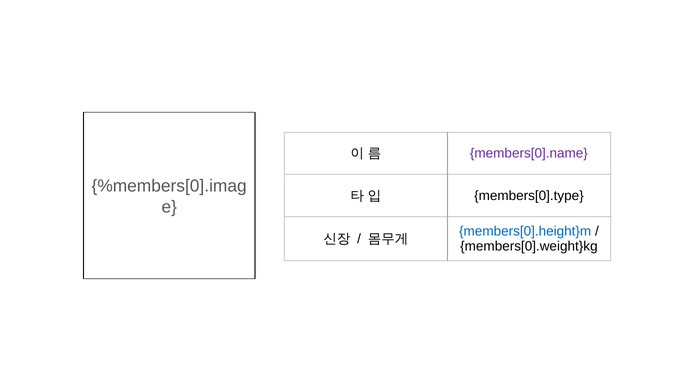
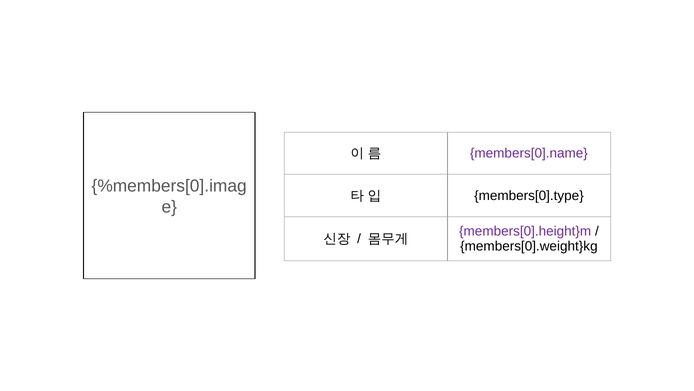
members[0].height}m colour: blue -> purple
